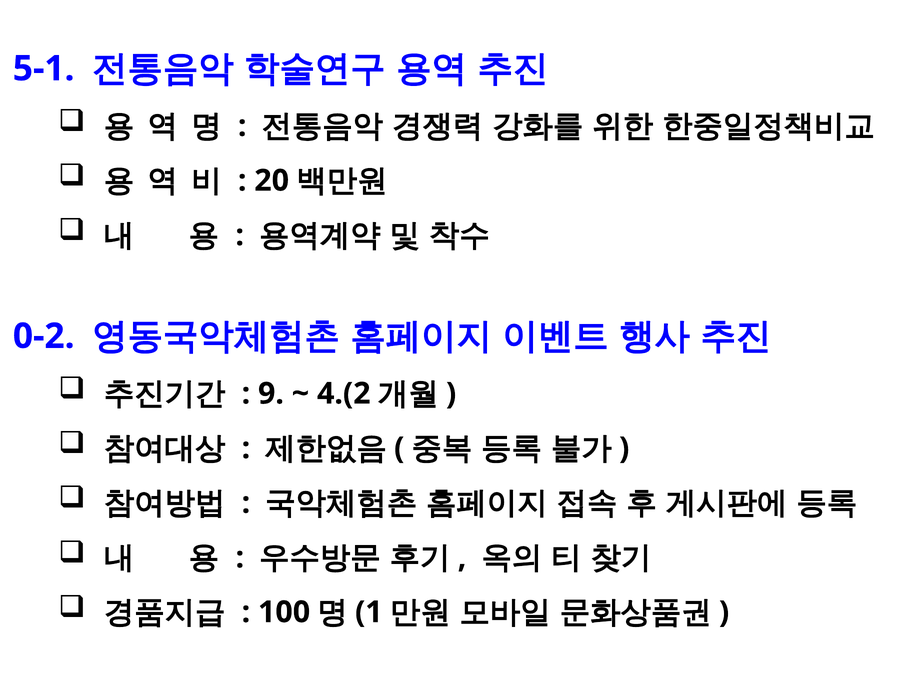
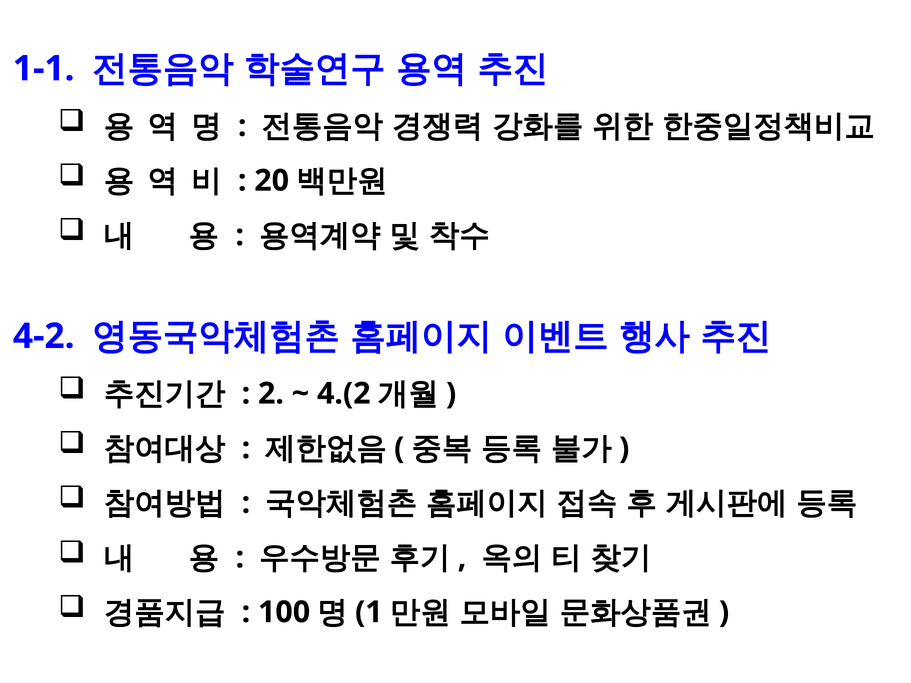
5-1: 5-1 -> 1-1
0-2: 0-2 -> 4-2
9: 9 -> 2
